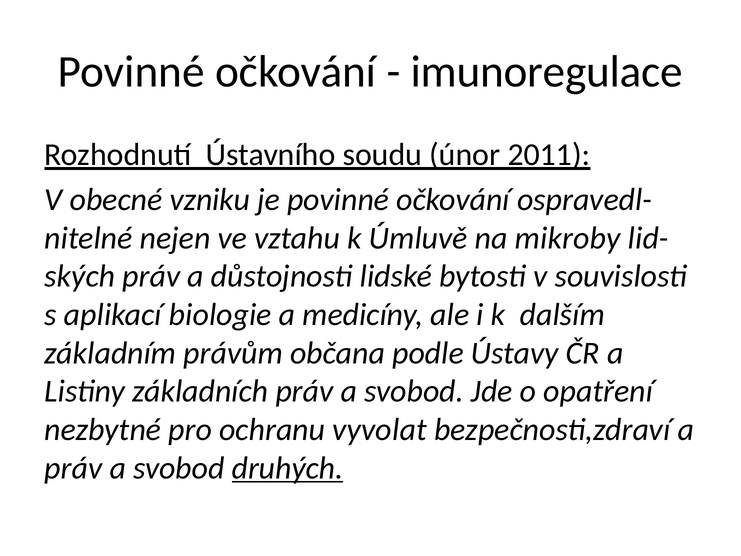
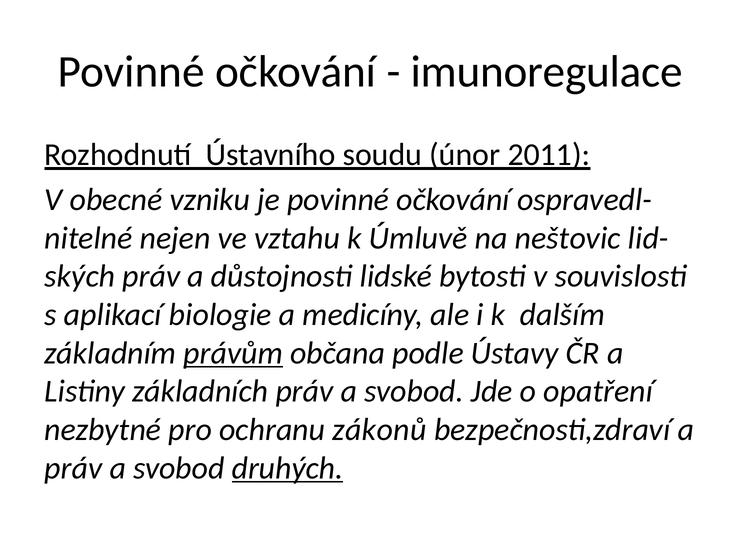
mikroby: mikroby -> neštovic
právům underline: none -> present
vyvolat: vyvolat -> zákonů
